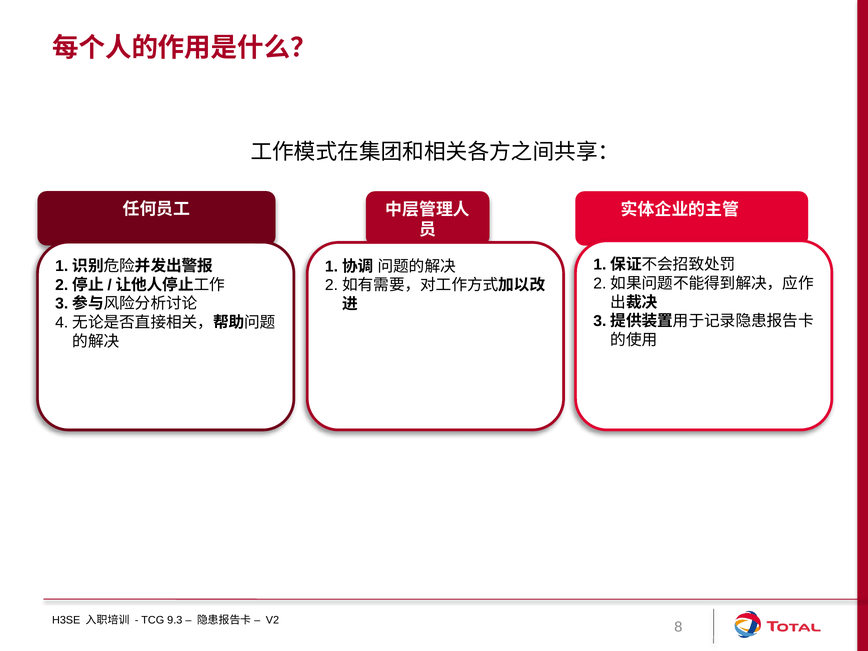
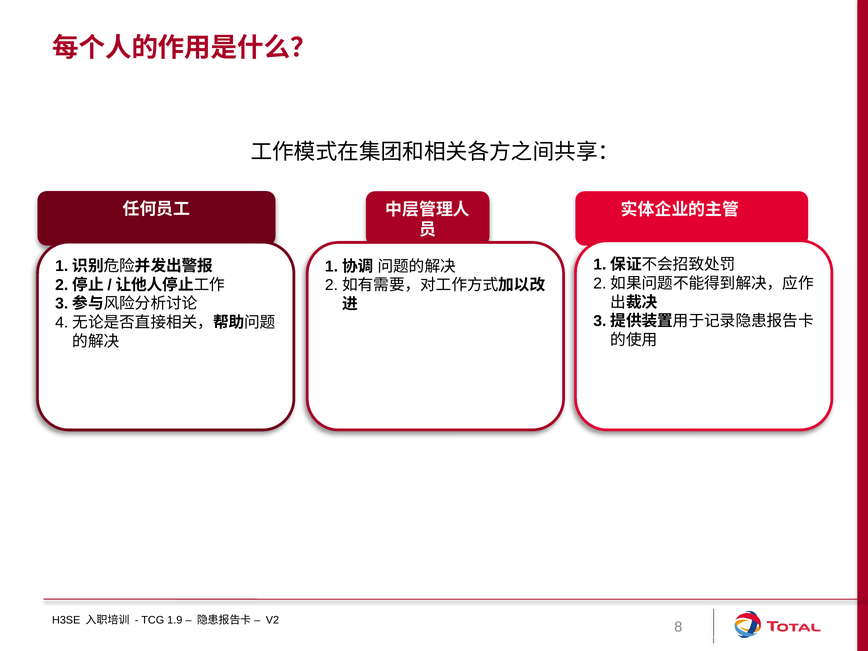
9.3: 9.3 -> 1.9
